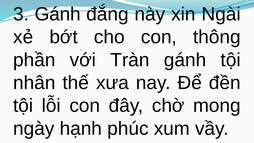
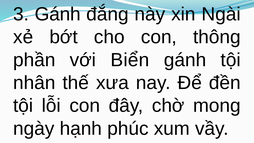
Tràn: Tràn -> Biển
